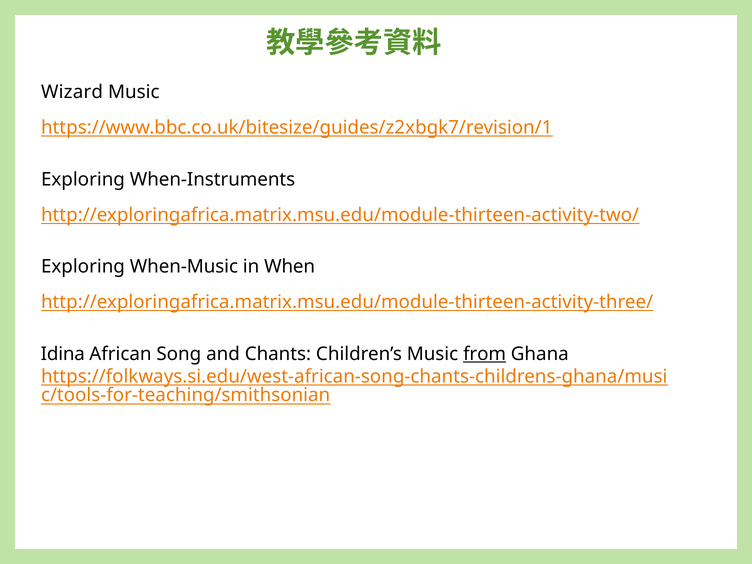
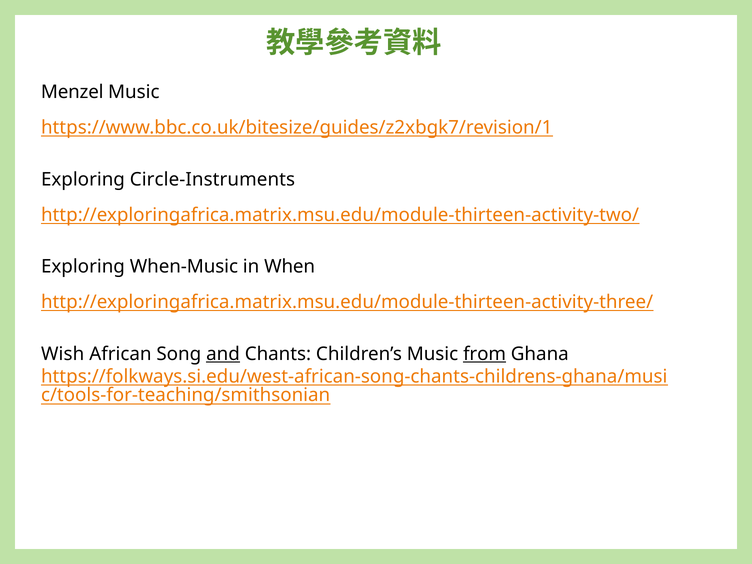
Wizard: Wizard -> Menzel
When-Instruments: When-Instruments -> Circle-Instruments
Idina: Idina -> Wish
and underline: none -> present
